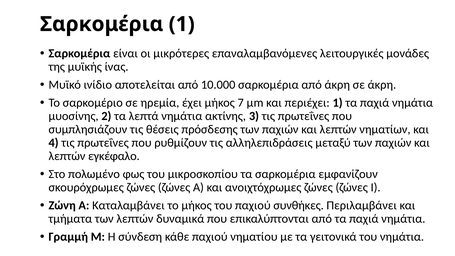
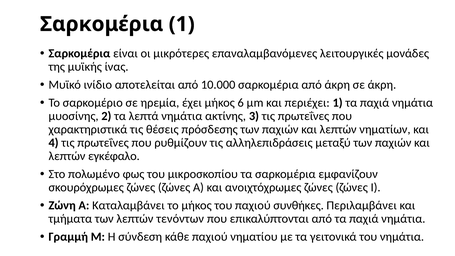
7: 7 -> 6
συμπλησιάζουν: συμπλησιάζουν -> χαρακτηριστικά
δυναμικά: δυναμικά -> τενόντων
